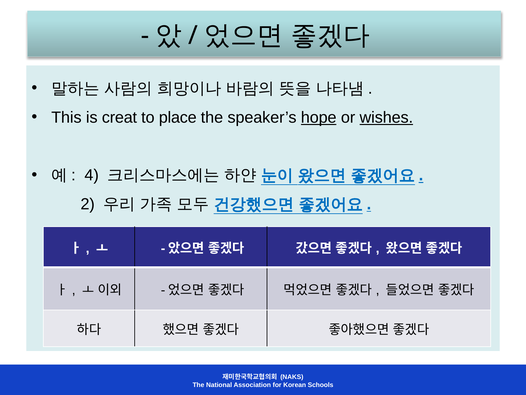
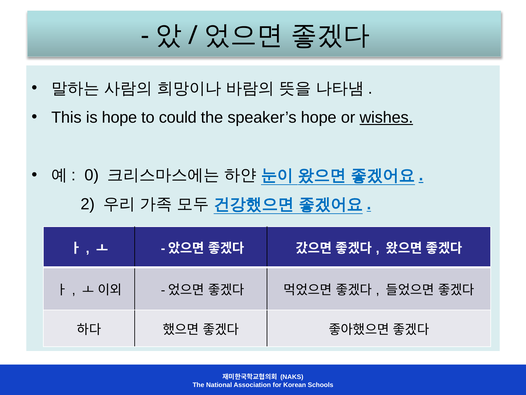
is creat: creat -> hope
place: place -> could
hope at (319, 117) underline: present -> none
4: 4 -> 0
